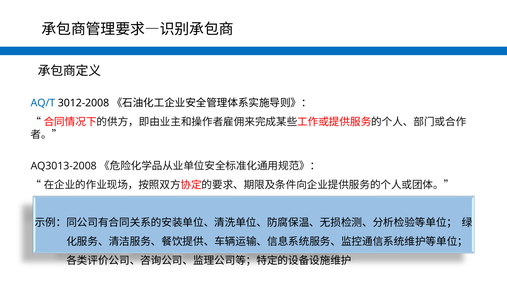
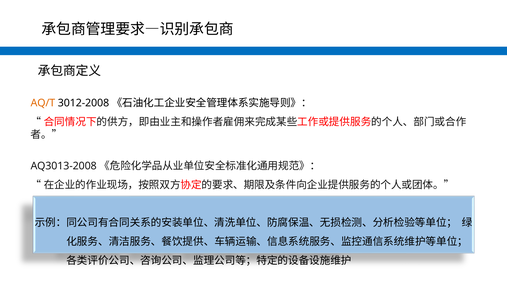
AQ/T colour: blue -> orange
